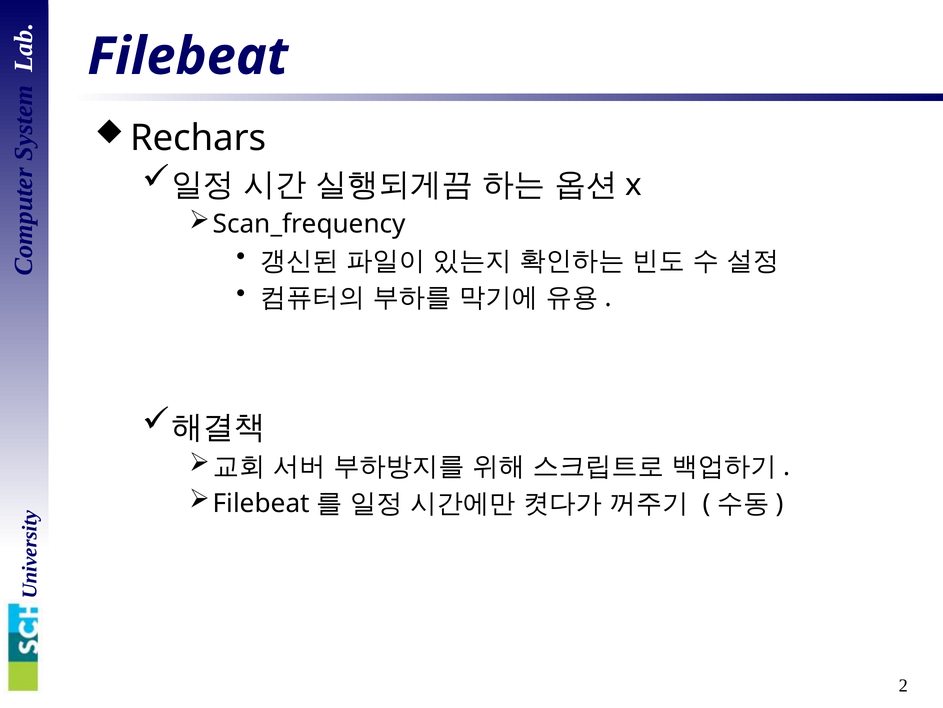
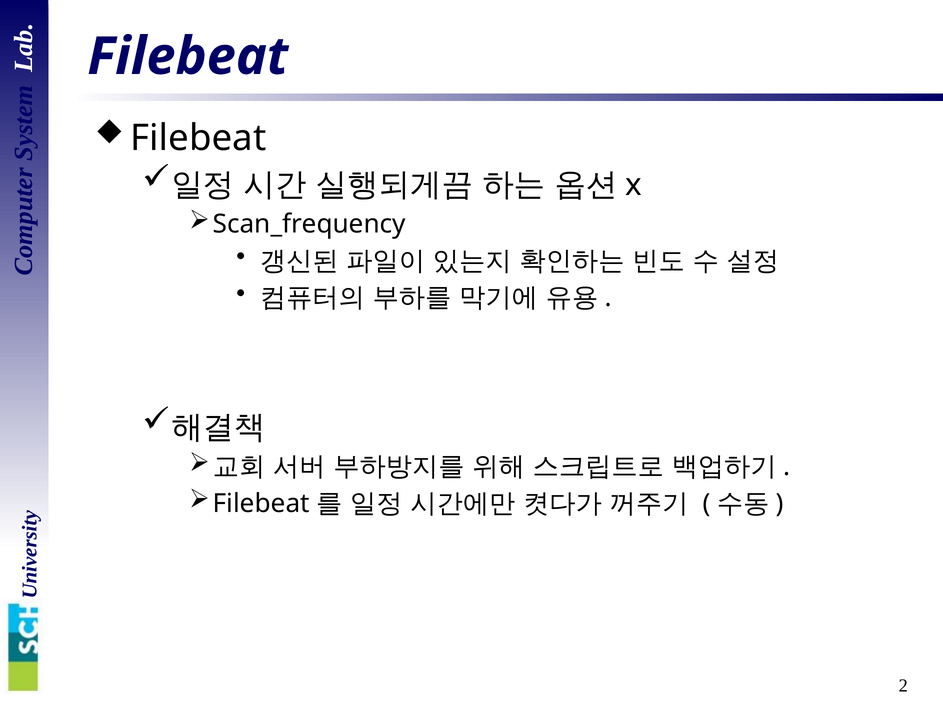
Rechars at (198, 138): Rechars -> Filebeat
